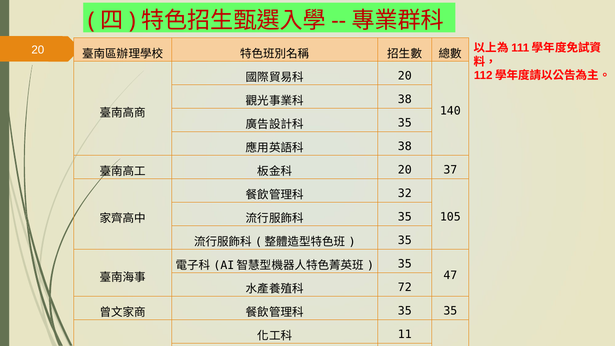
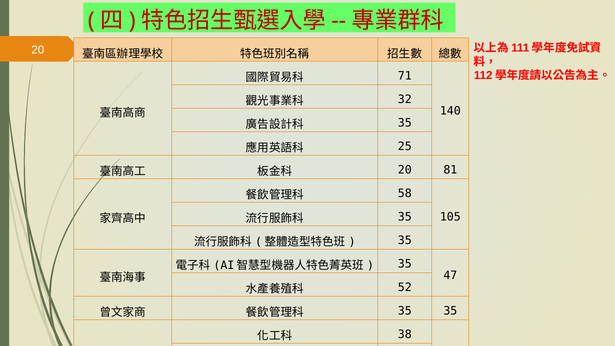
20 at (405, 76): 20 -> 71
38 at (405, 99): 38 -> 32
38 at (405, 146): 38 -> 25
37: 37 -> 81
32: 32 -> 58
72: 72 -> 52
11: 11 -> 38
